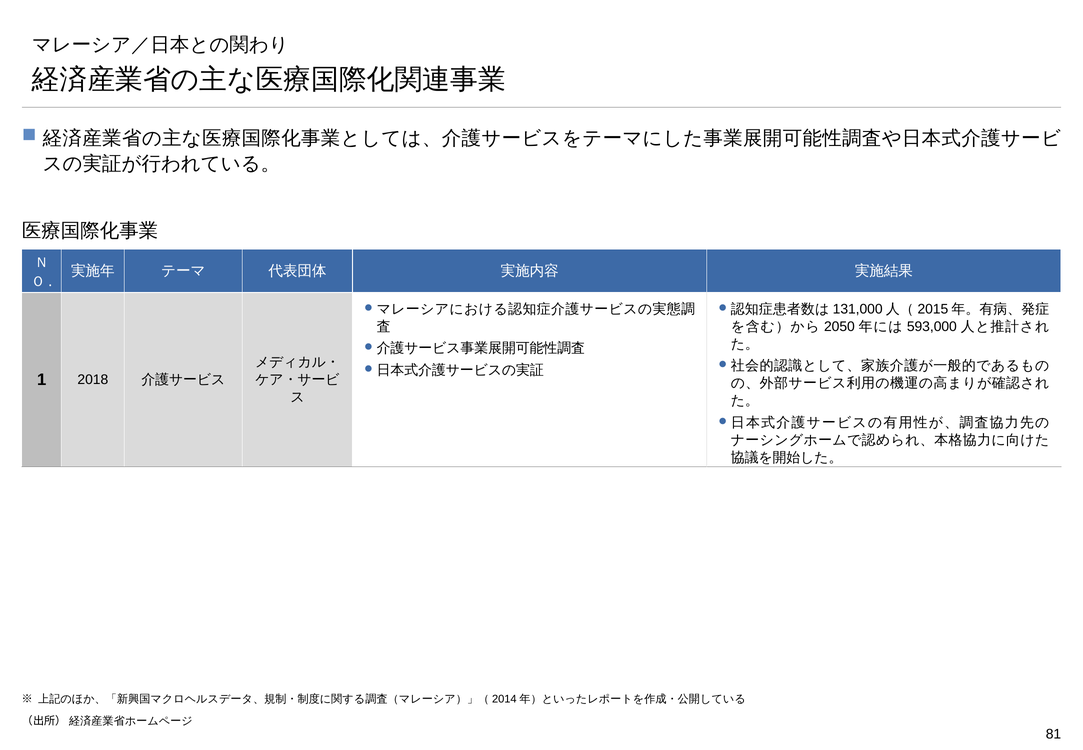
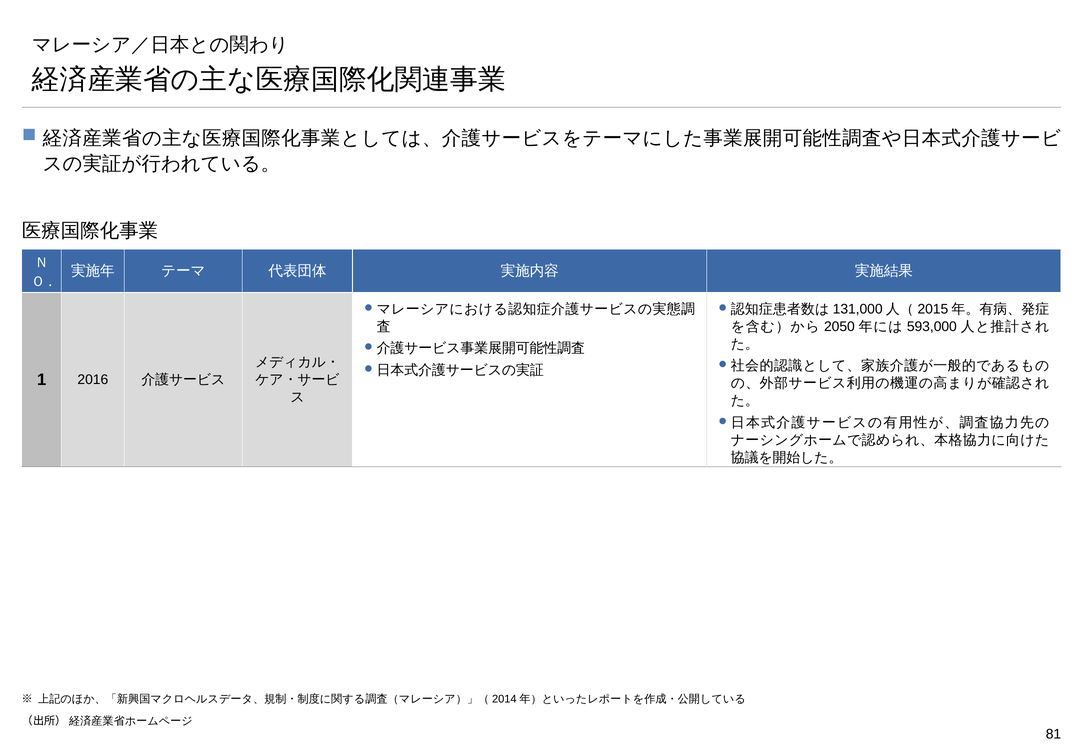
2018: 2018 -> 2016
